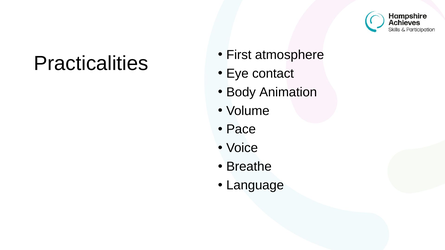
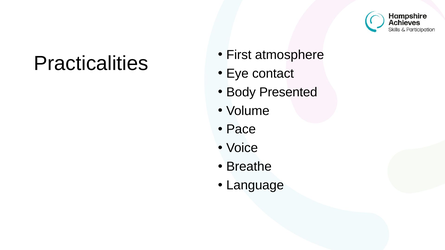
Animation: Animation -> Presented
